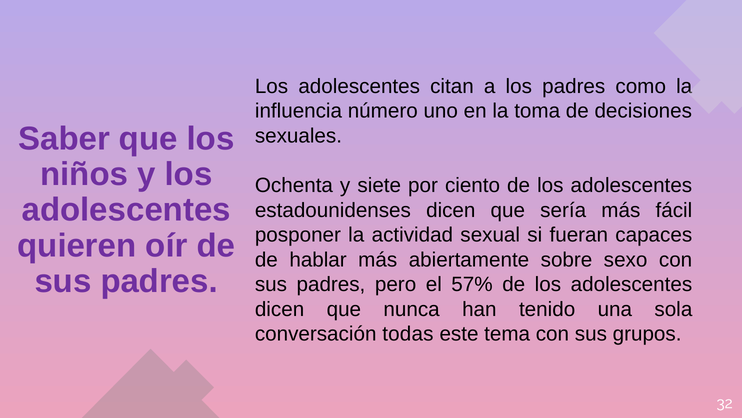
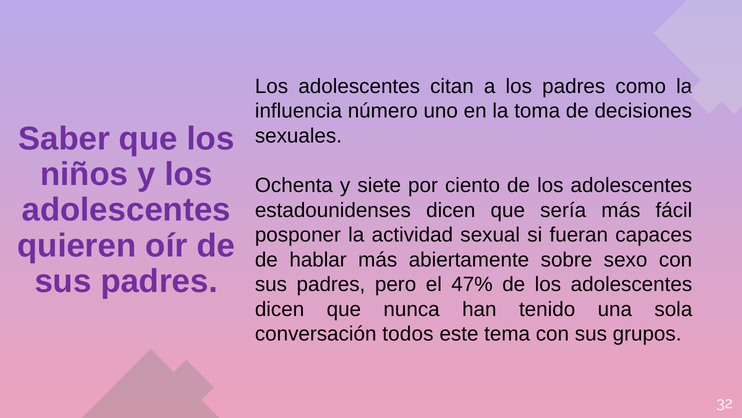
57%: 57% -> 47%
todas: todas -> todos
